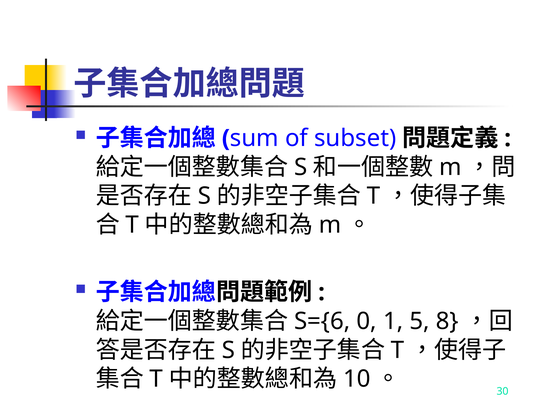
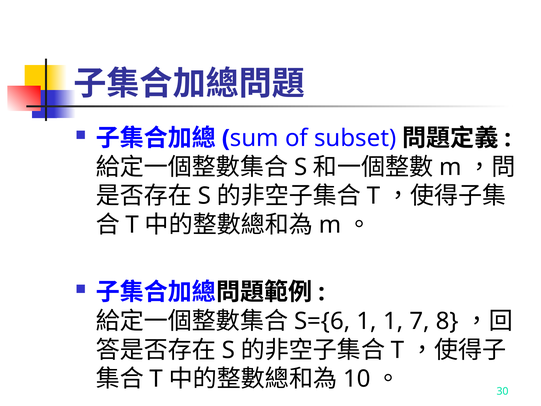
0 at (367, 321): 0 -> 1
5: 5 -> 7
